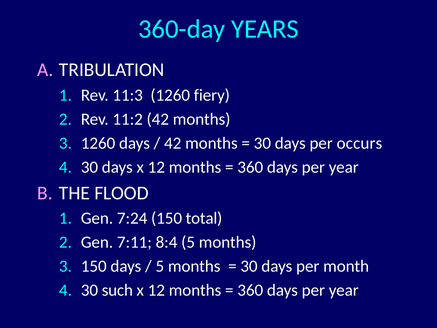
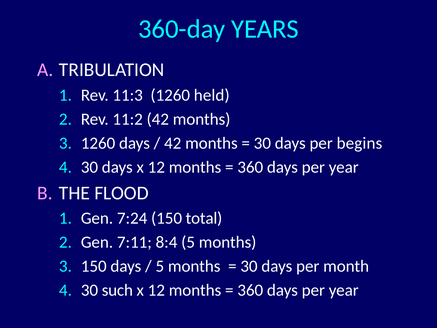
fiery: fiery -> held
occurs: occurs -> begins
